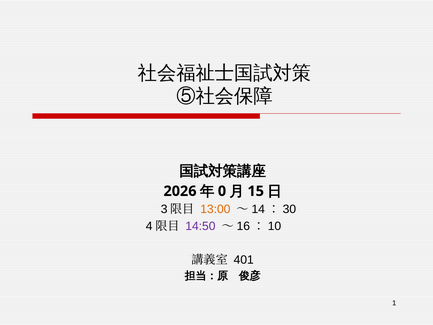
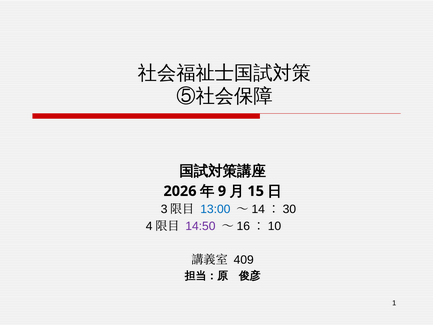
0: 0 -> 9
13:00 colour: orange -> blue
401: 401 -> 409
